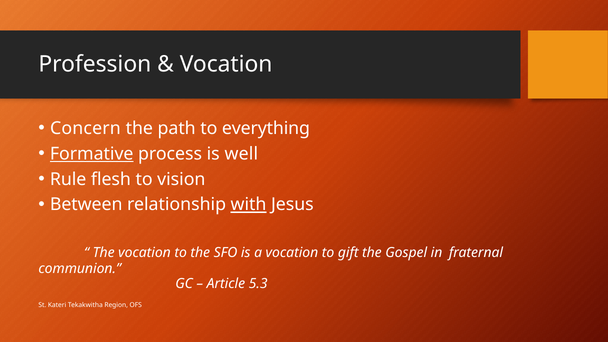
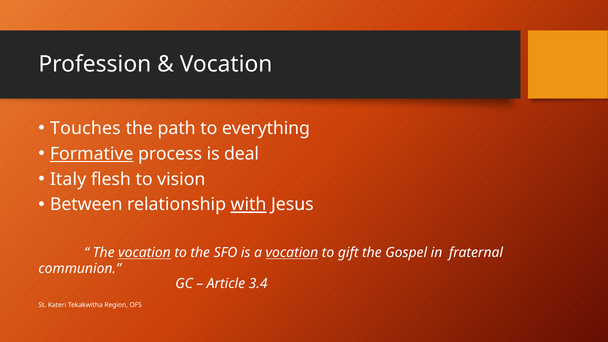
Concern: Concern -> Touches
well: well -> deal
Rule: Rule -> Italy
vocation at (144, 253) underline: none -> present
vocation at (292, 253) underline: none -> present
5.3: 5.3 -> 3.4
